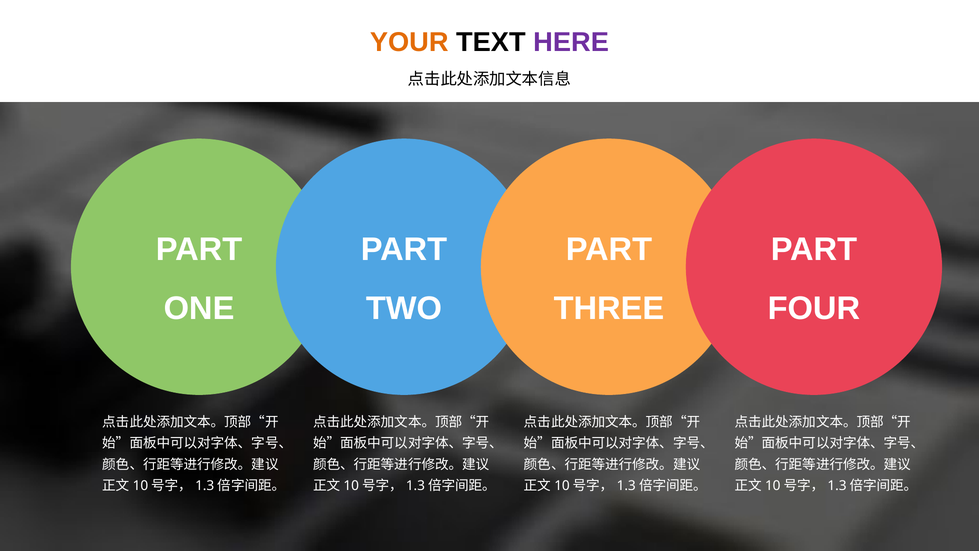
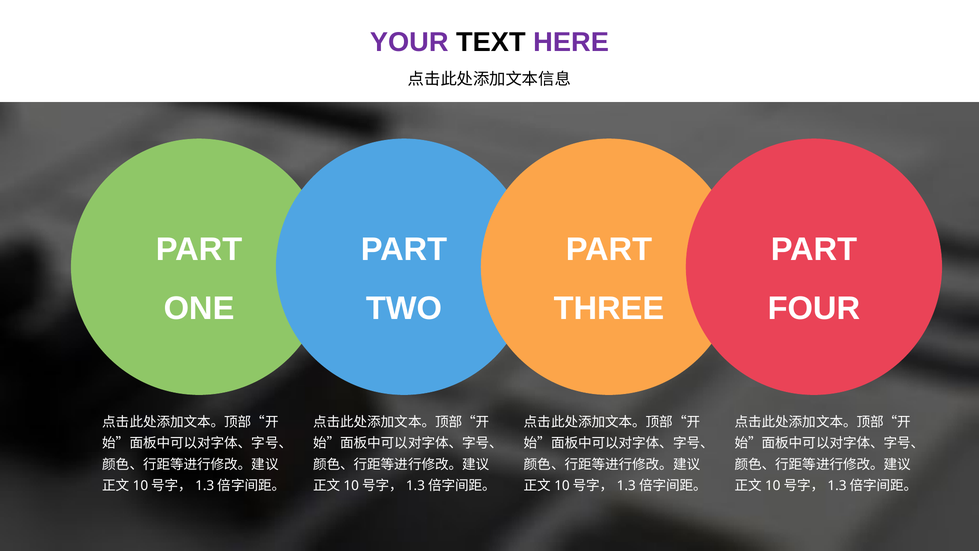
YOUR colour: orange -> purple
